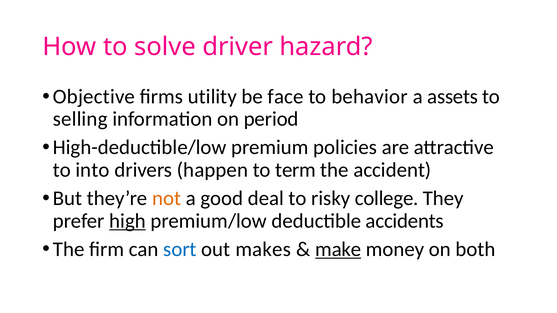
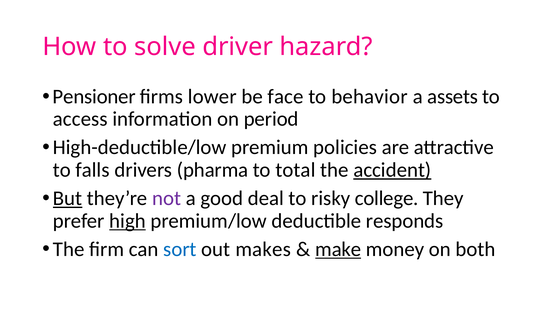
Objective: Objective -> Pensioner
utility: utility -> lower
selling: selling -> access
into: into -> falls
happen: happen -> pharma
term: term -> total
accident underline: none -> present
But underline: none -> present
not colour: orange -> purple
accidents: accidents -> responds
